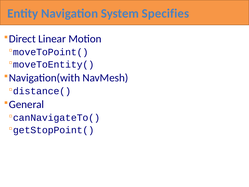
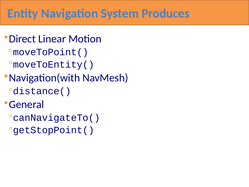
Specifies: Specifies -> Produces
